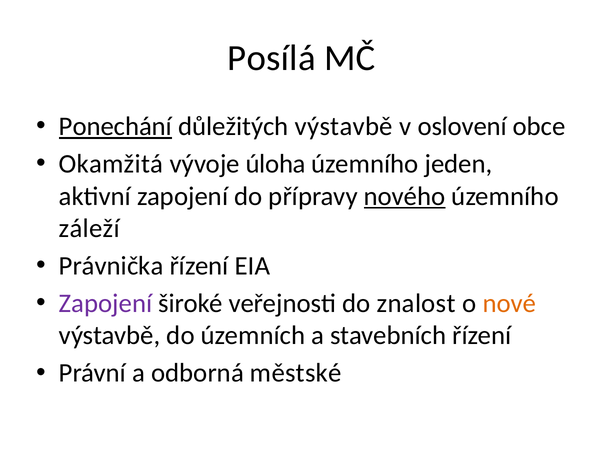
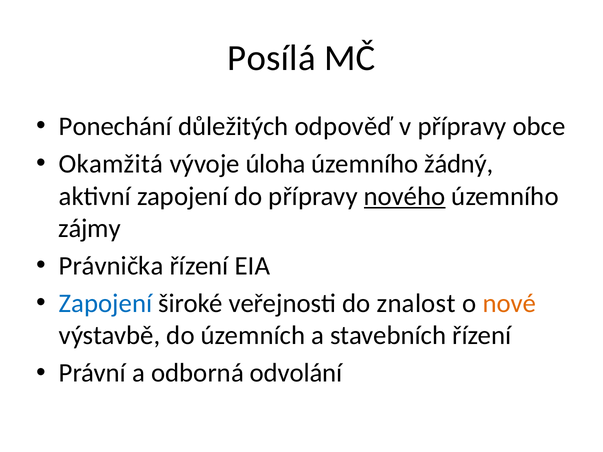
Ponechání underline: present -> none
důležitých výstavbě: výstavbě -> odpověď
v oslovení: oslovení -> přípravy
jeden: jeden -> žádný
záleží: záleží -> zájmy
Zapojení at (106, 304) colour: purple -> blue
městské: městské -> odvolání
